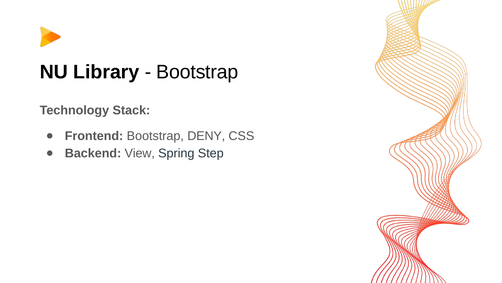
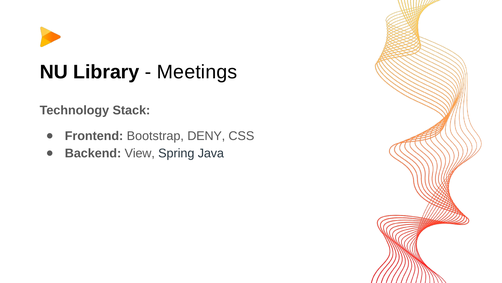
Bootstrap at (197, 72): Bootstrap -> Meetings
Step: Step -> Java
